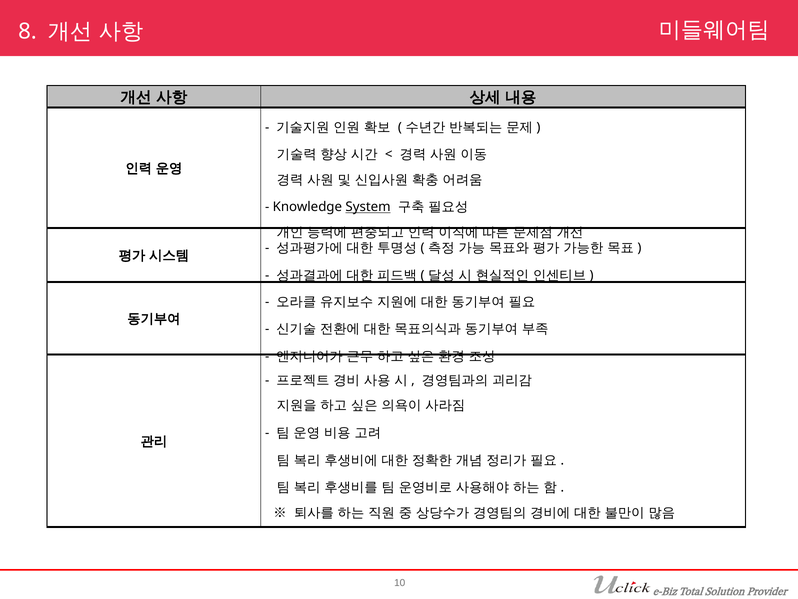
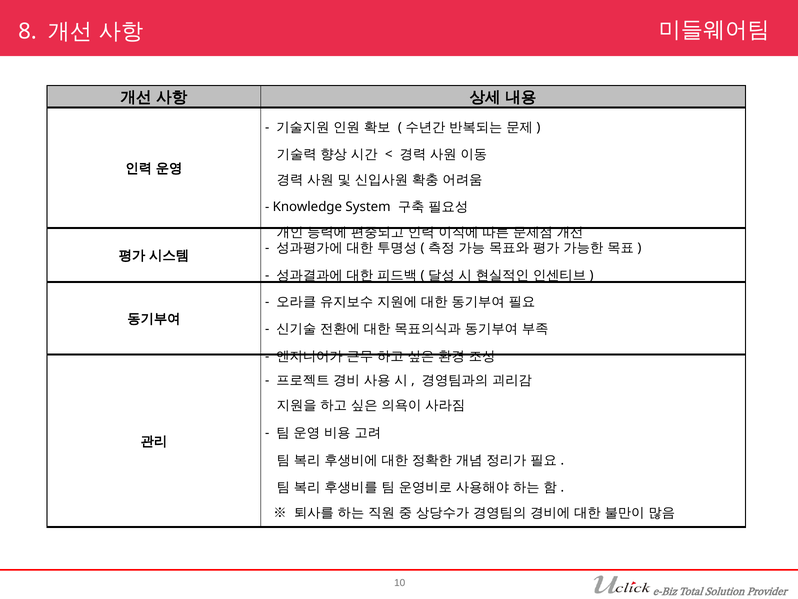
System underline: present -> none
